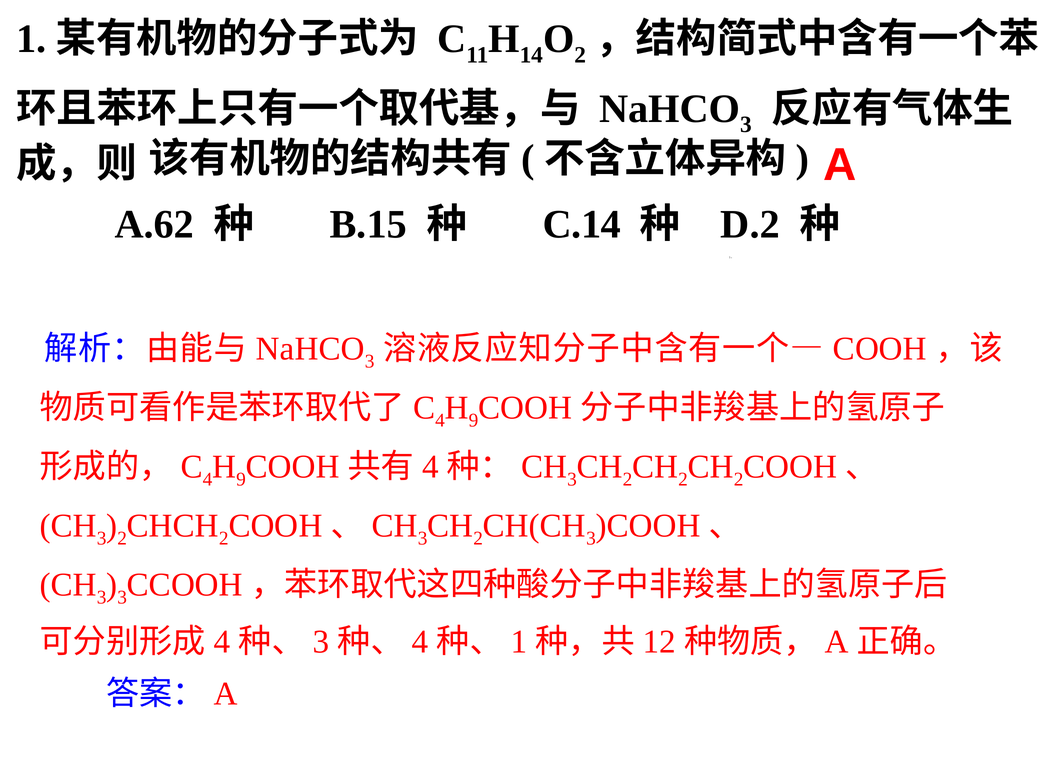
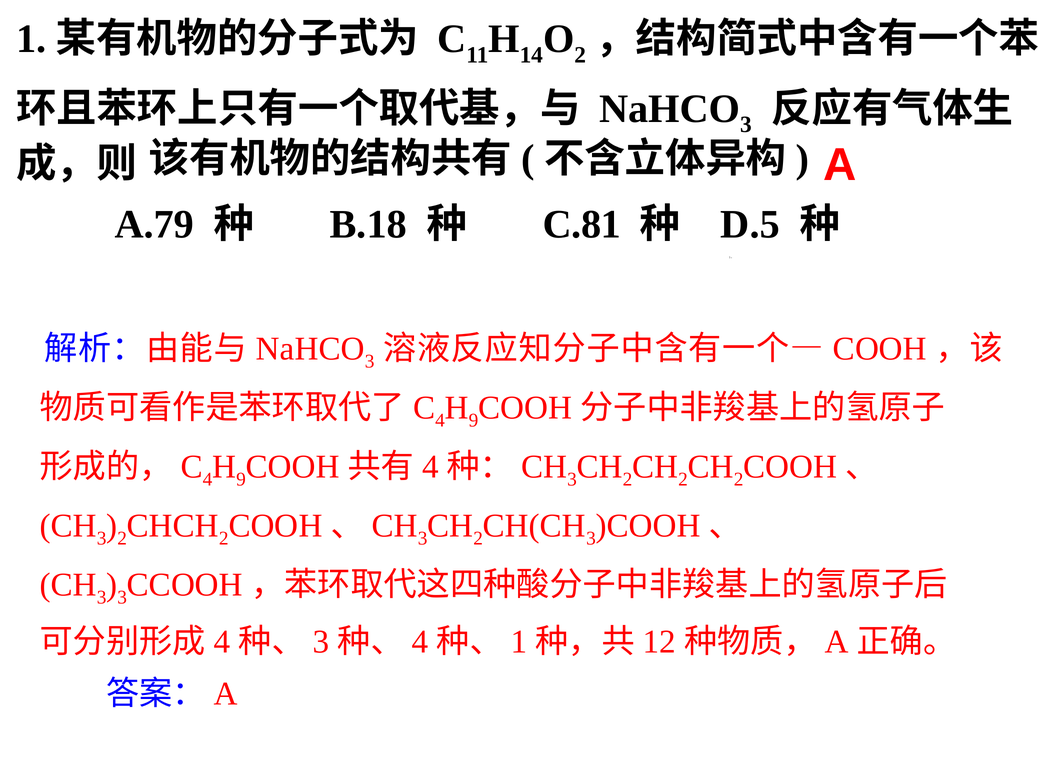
A.62: A.62 -> A.79
B.15: B.15 -> B.18
C.14: C.14 -> C.81
D.2: D.2 -> D.5
